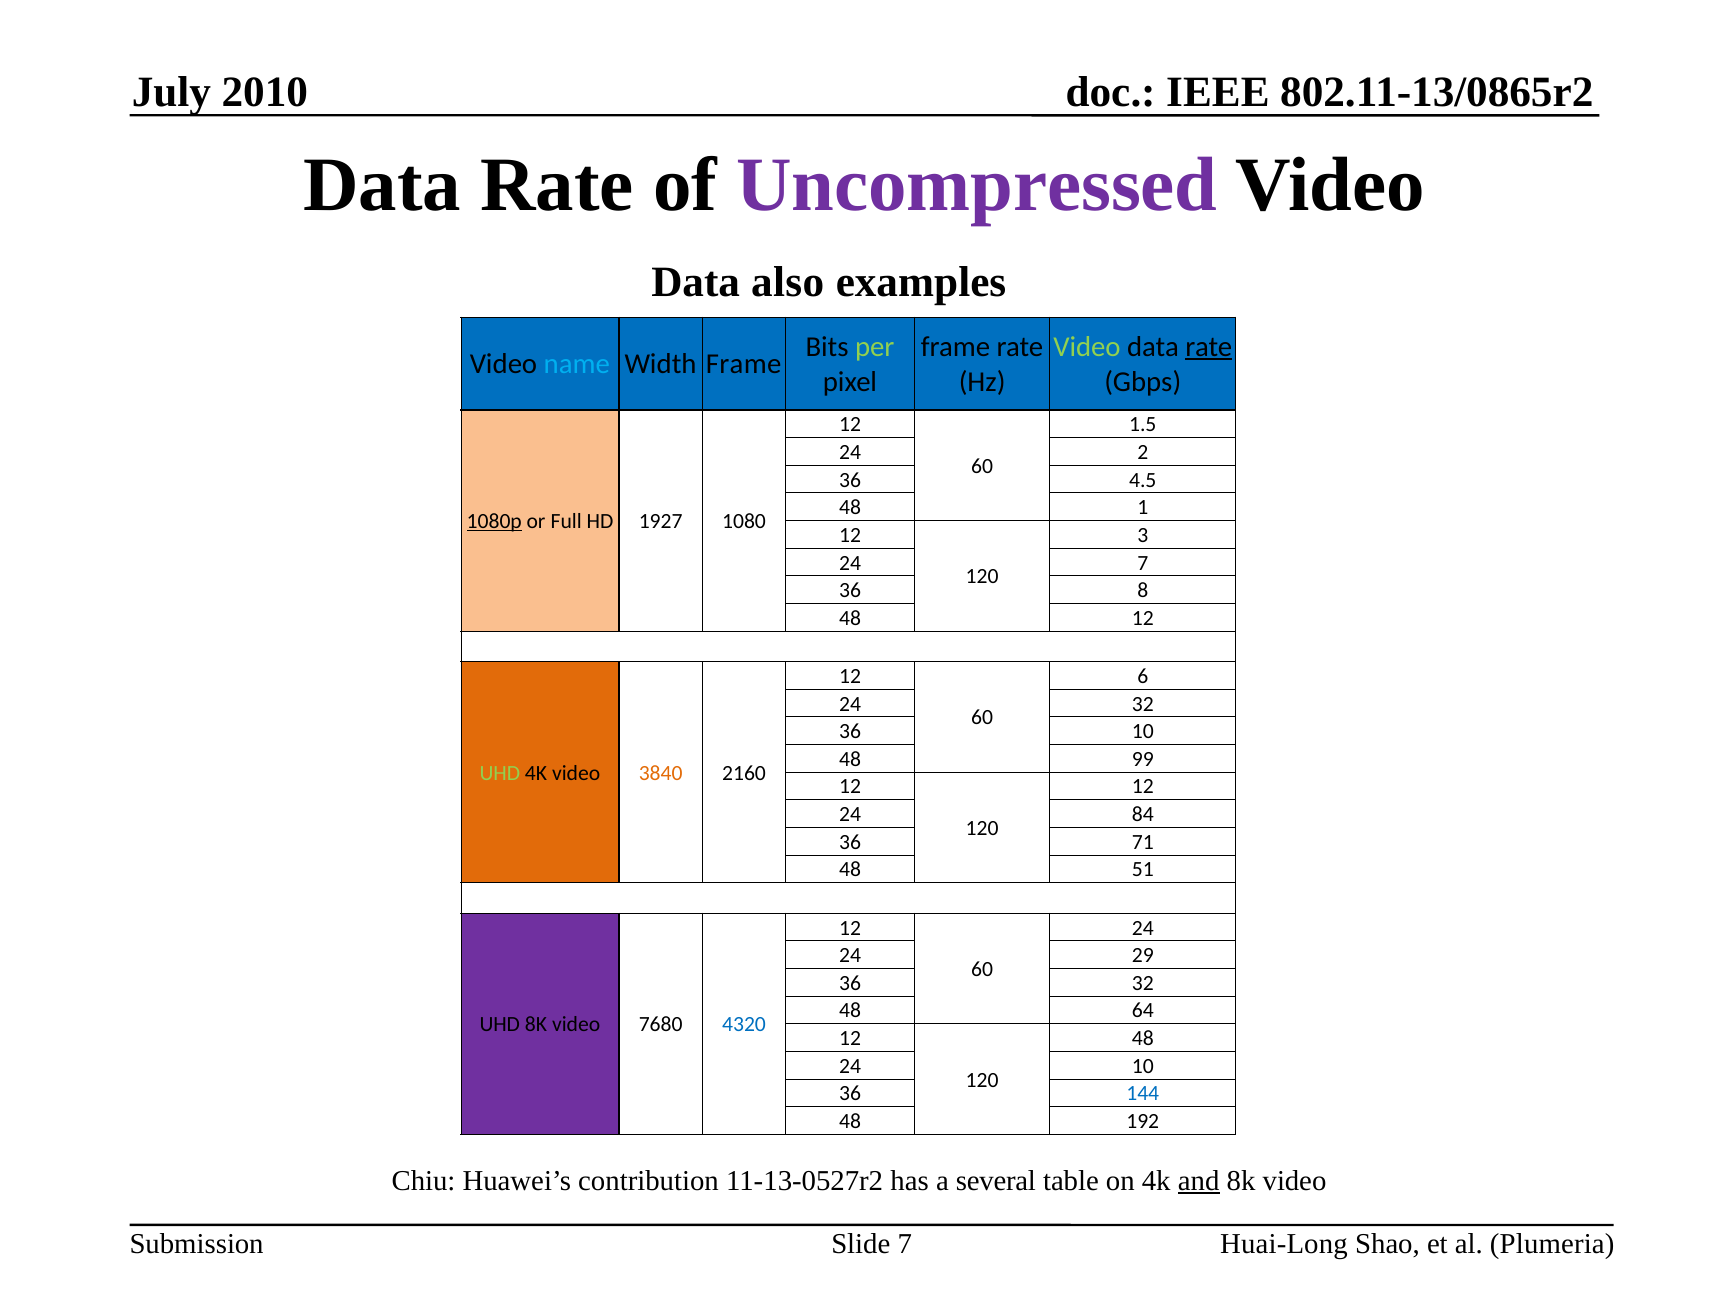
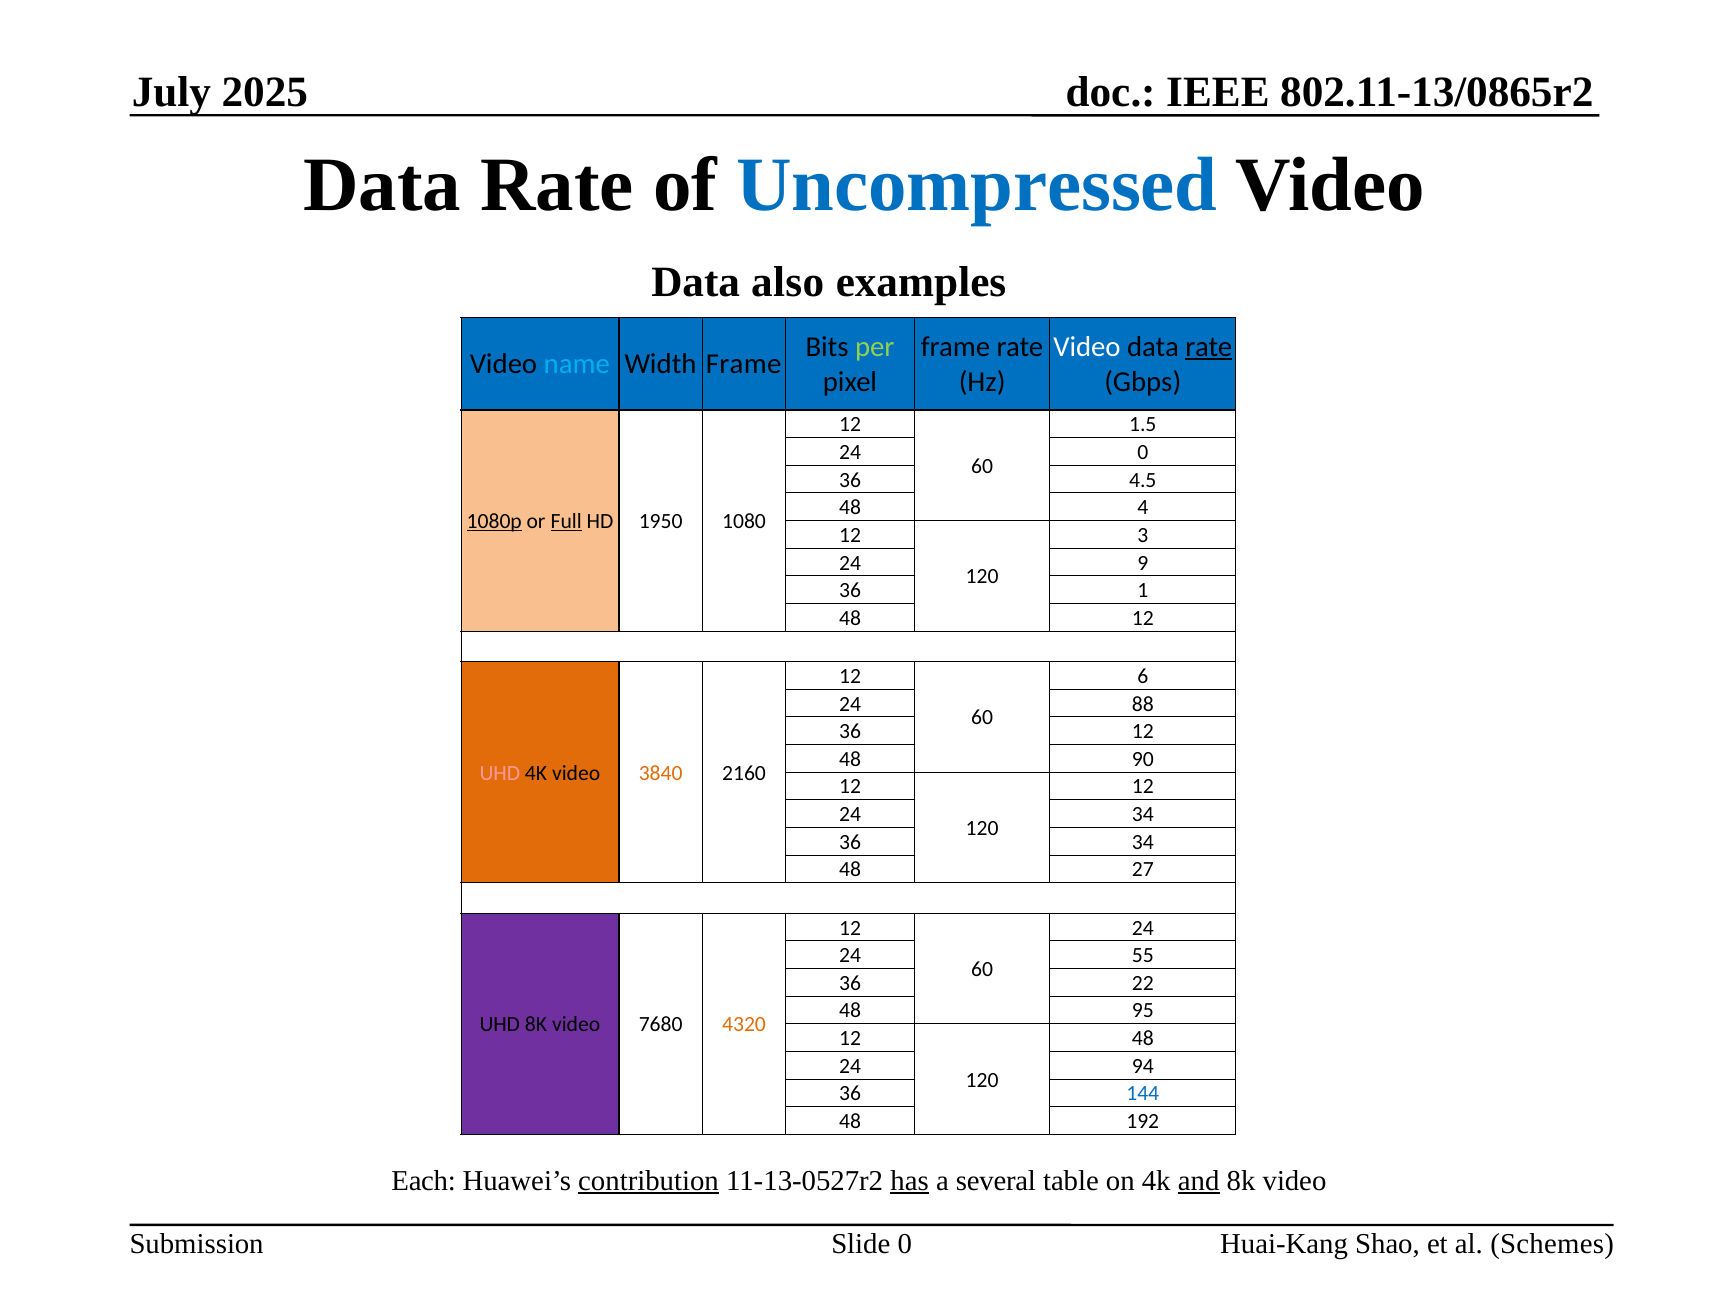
2010: 2010 -> 2025
Uncompressed colour: purple -> blue
Video at (1087, 347) colour: light green -> white
24 2: 2 -> 0
1: 1 -> 4
Full underline: none -> present
1927: 1927 -> 1950
24 7: 7 -> 9
8: 8 -> 1
24 32: 32 -> 88
36 10: 10 -> 12
99: 99 -> 90
UHD at (500, 773) colour: light green -> pink
24 84: 84 -> 34
36 71: 71 -> 34
51: 51 -> 27
29: 29 -> 55
36 32: 32 -> 22
64: 64 -> 95
4320 colour: blue -> orange
24 10: 10 -> 94
Chiu: Chiu -> Each
contribution underline: none -> present
has underline: none -> present
Huai-Long: Huai-Long -> Huai-Kang
Plumeria: Plumeria -> Schemes
Slide 7: 7 -> 0
